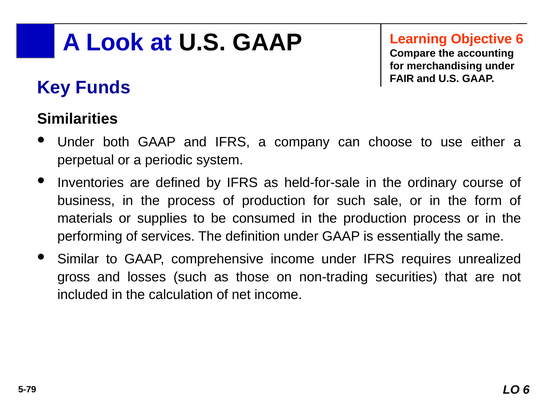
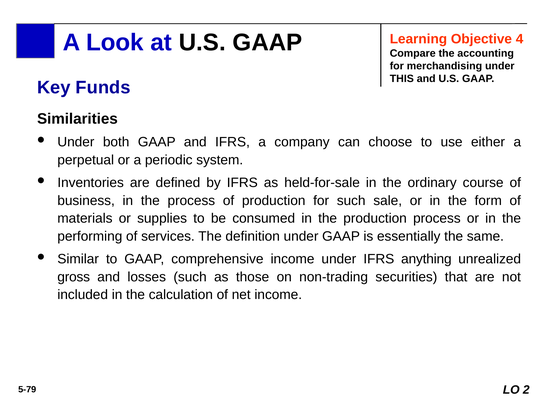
Objective 6: 6 -> 4
FAIR: FAIR -> THIS
requires: requires -> anything
LO 6: 6 -> 2
